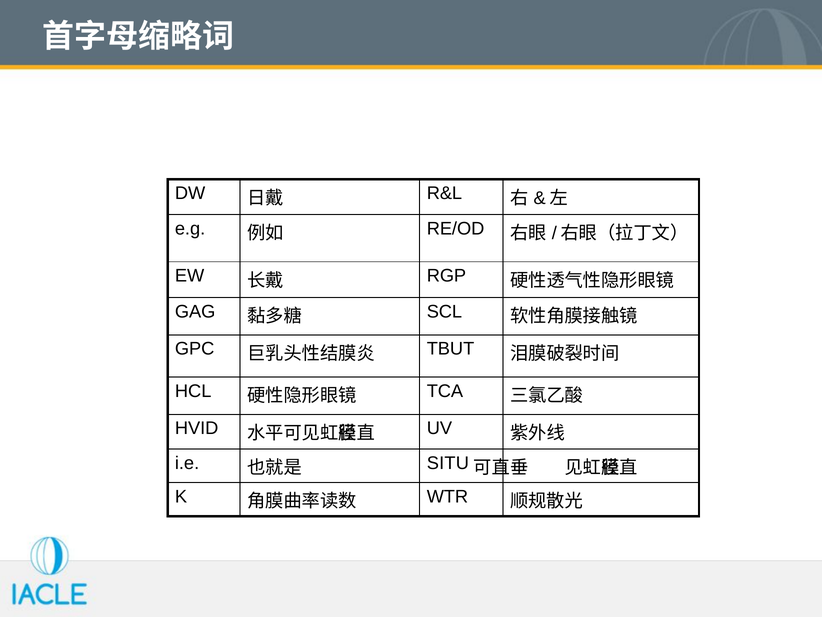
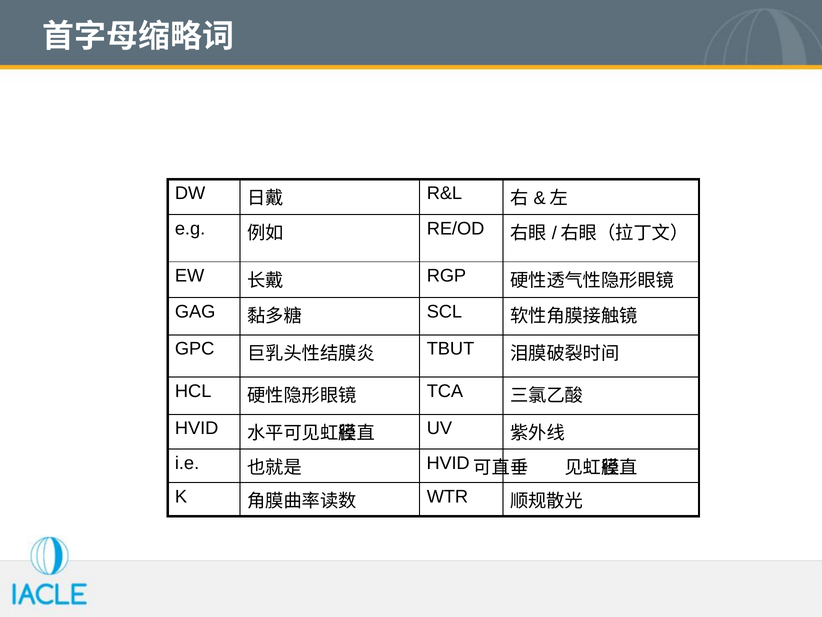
SITU at (448, 463): SITU -> HVID
